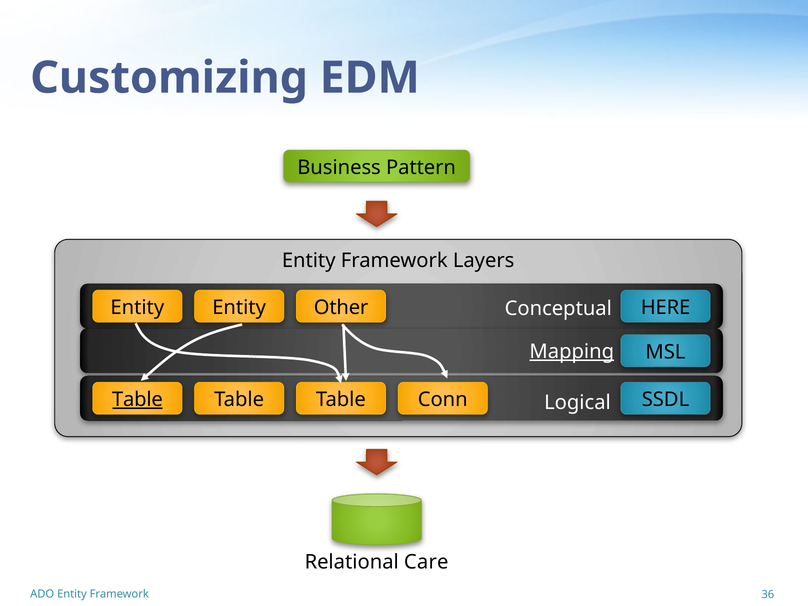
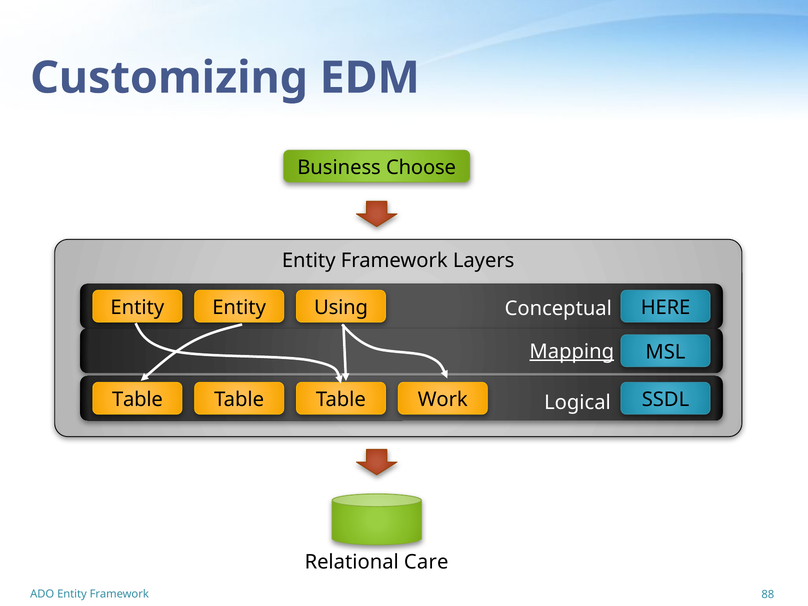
Pattern: Pattern -> Choose
Other: Other -> Using
Table at (137, 400) underline: present -> none
Conn: Conn -> Work
36: 36 -> 88
